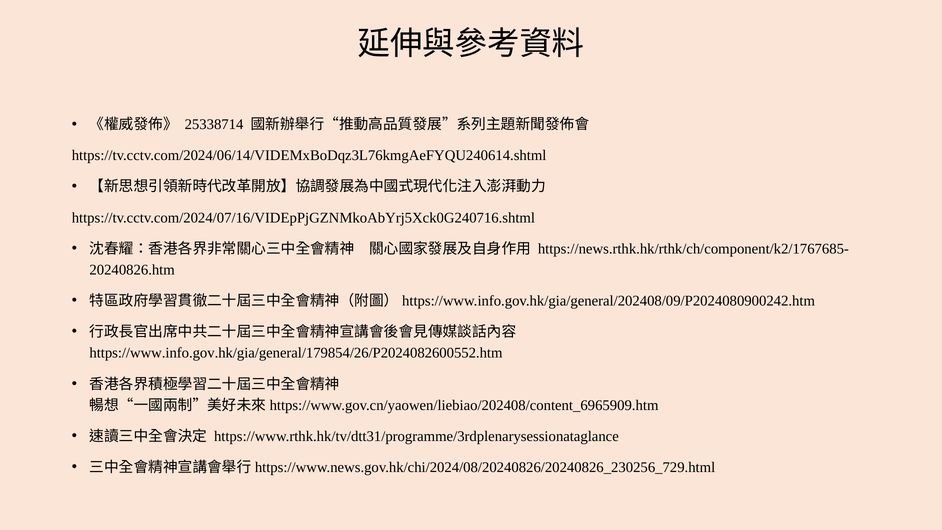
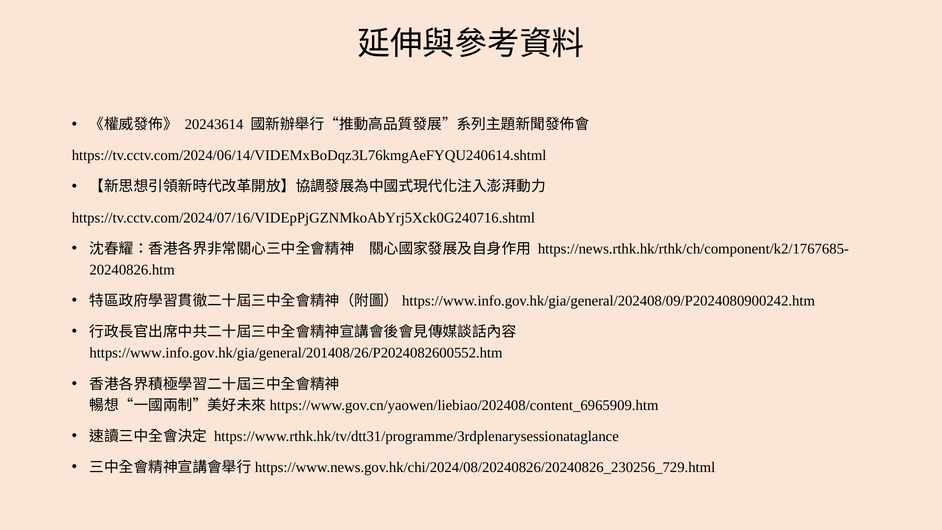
25338714: 25338714 -> 20243614
https://www.info.gov.hk/gia/general/179854/26/P2024082600552.htm: https://www.info.gov.hk/gia/general/179854/26/P2024082600552.htm -> https://www.info.gov.hk/gia/general/201408/26/P2024082600552.htm
